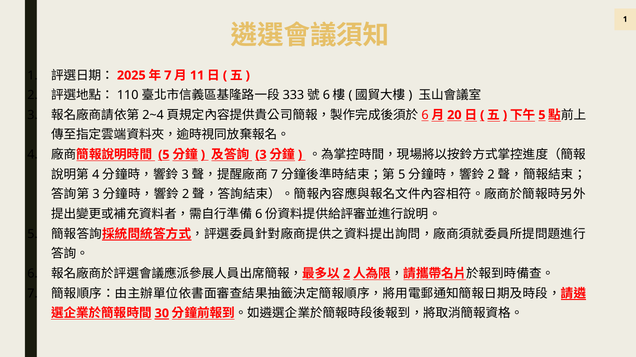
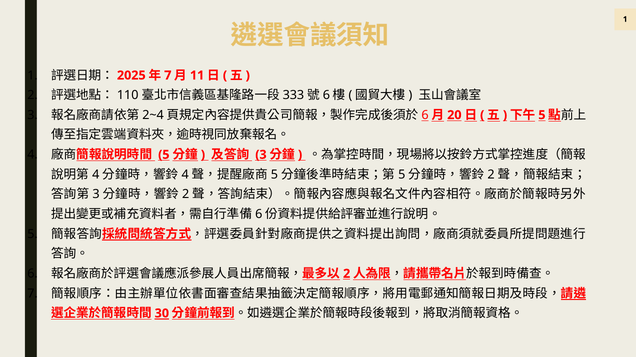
3 at (185, 175): 3 -> 4
7 at (274, 175): 7 -> 5
